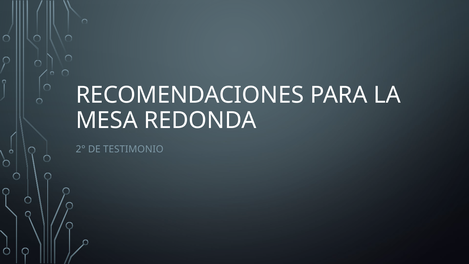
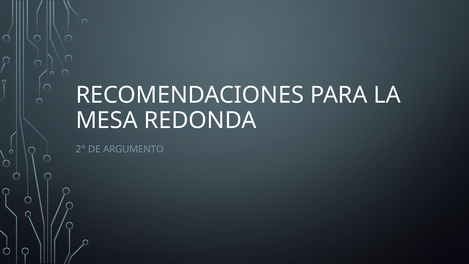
TESTIMONIO: TESTIMONIO -> ARGUMENTO
